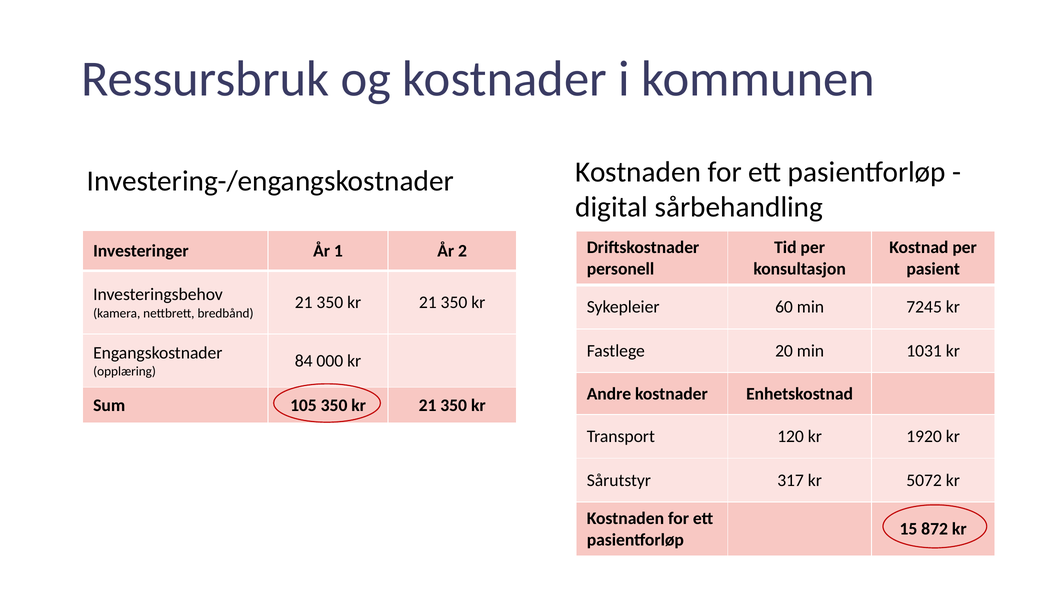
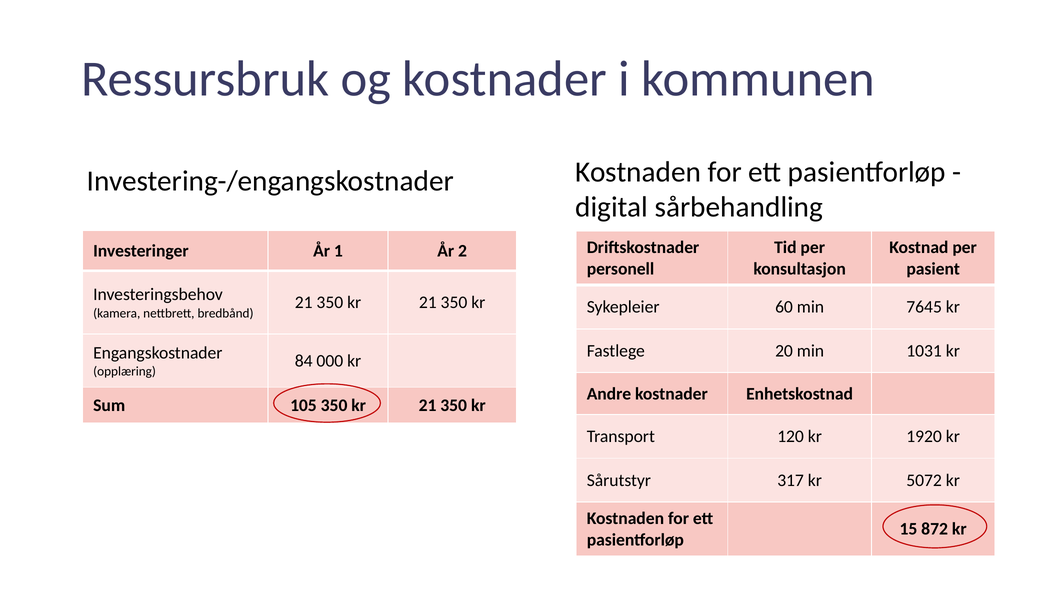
7245: 7245 -> 7645
